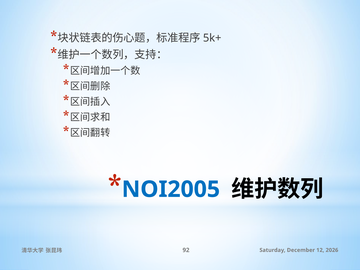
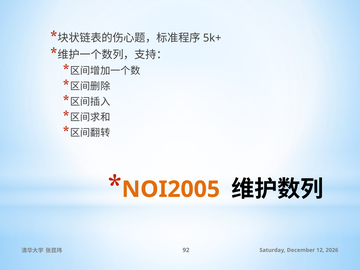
NOI2005 colour: blue -> orange
